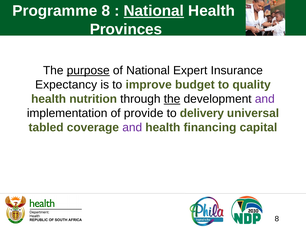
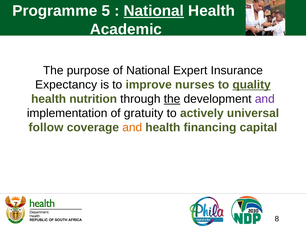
Programme 8: 8 -> 5
Provinces: Provinces -> Academic
purpose underline: present -> none
budget: budget -> nurses
quality underline: none -> present
provide: provide -> gratuity
delivery: delivery -> actively
tabled: tabled -> follow
and at (132, 128) colour: purple -> orange
